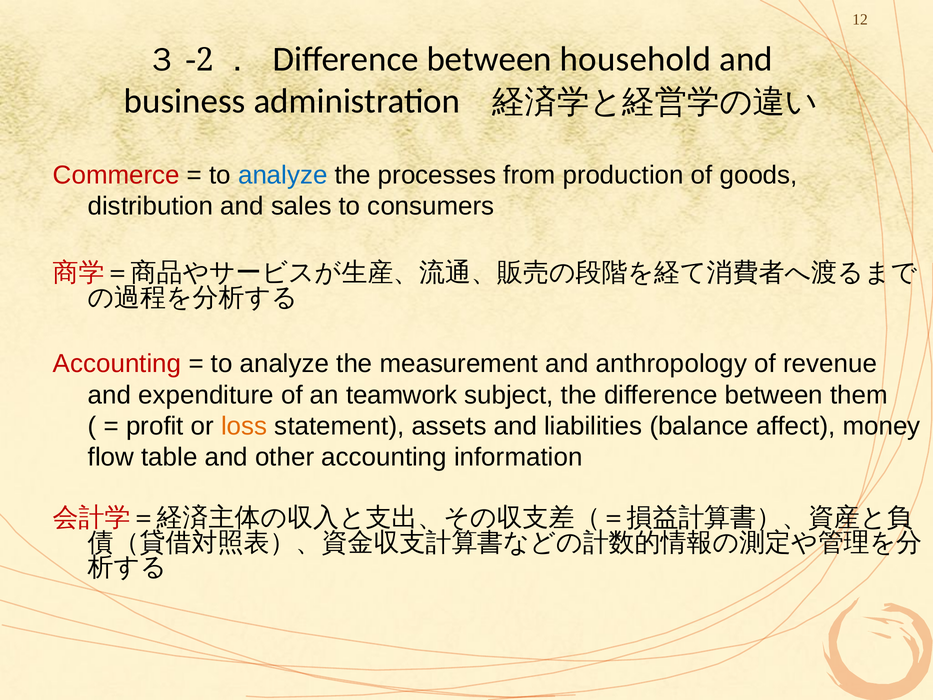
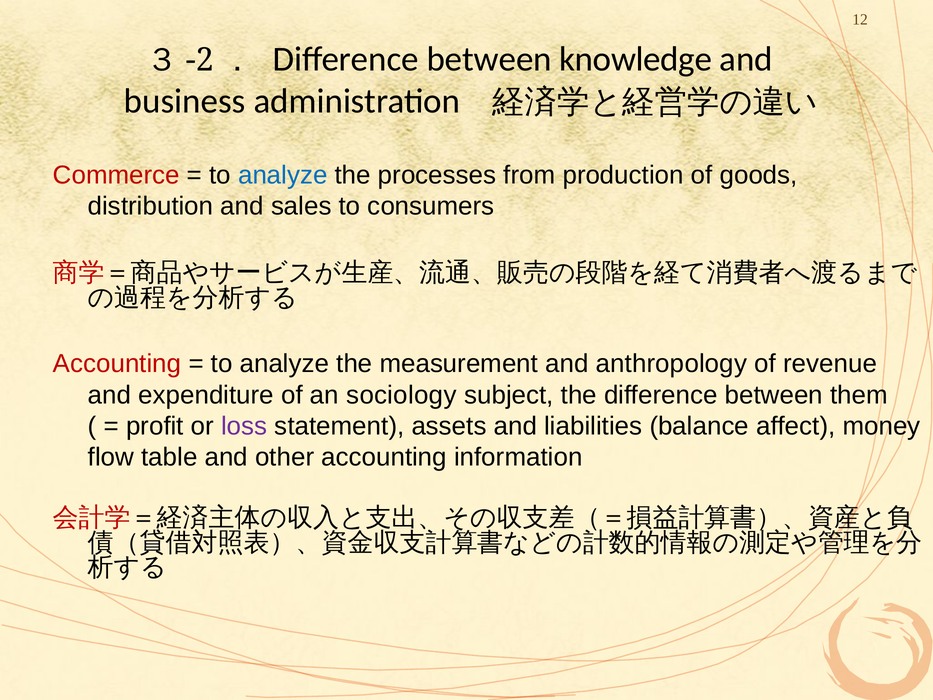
household: household -> knowledge
teamwork: teamwork -> sociology
loss colour: orange -> purple
